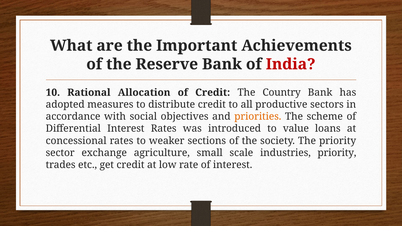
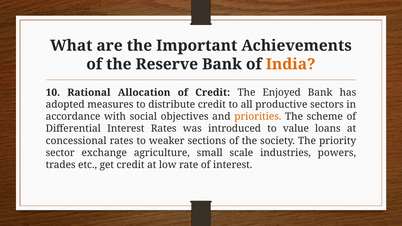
India colour: red -> orange
Country: Country -> Enjoyed
industries priority: priority -> powers
